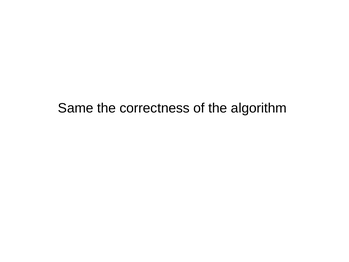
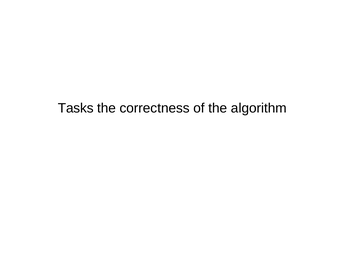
Same: Same -> Tasks
